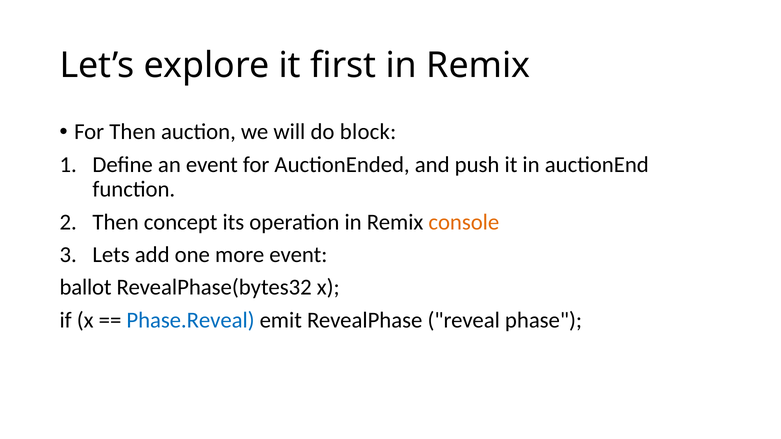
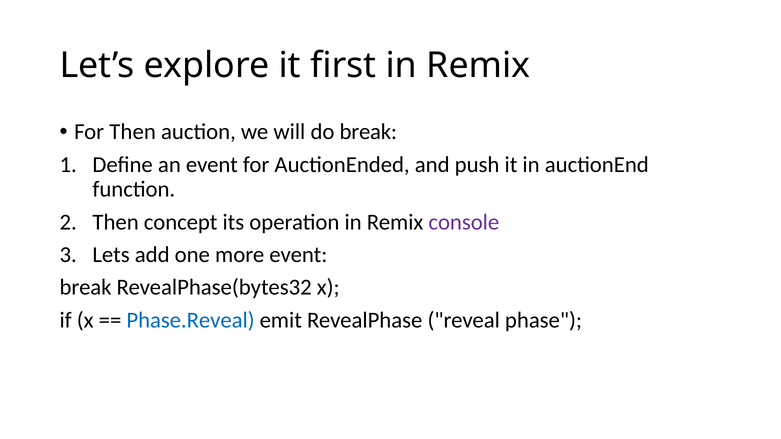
do block: block -> break
console colour: orange -> purple
ballot at (86, 288): ballot -> break
